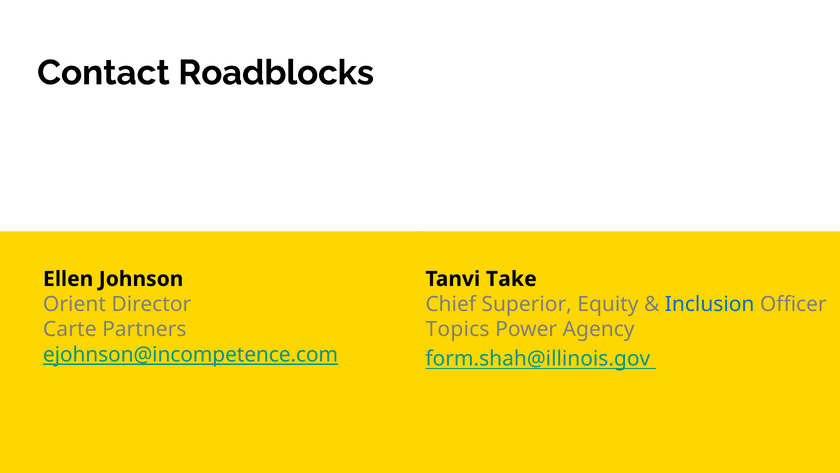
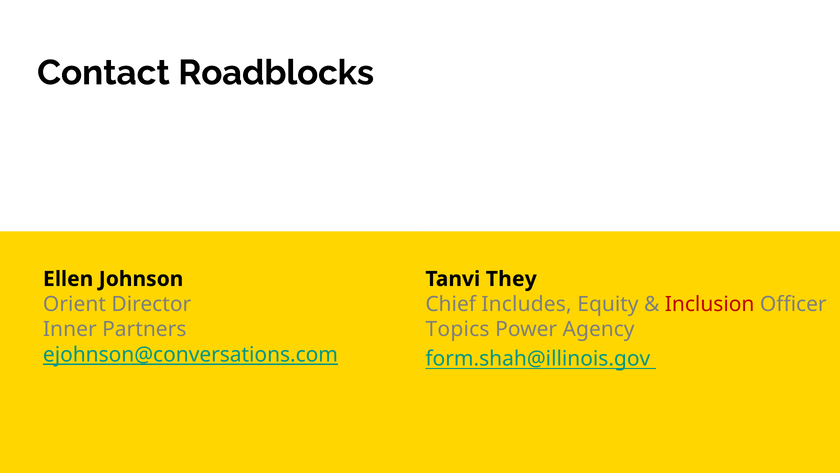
Take: Take -> They
Superior: Superior -> Includes
Inclusion colour: blue -> red
Carte: Carte -> Inner
ejohnson@incompetence.com: ejohnson@incompetence.com -> ejohnson@conversations.com
